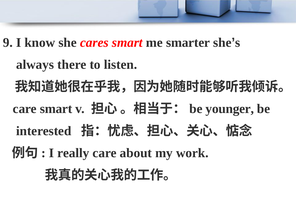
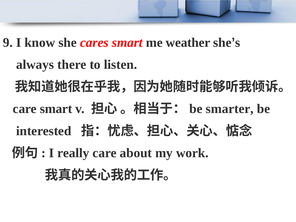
smarter: smarter -> weather
younger: younger -> smarter
